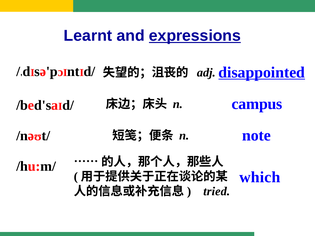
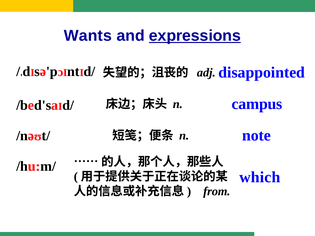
Learnt: Learnt -> Wants
disappointed underline: present -> none
tried: tried -> from
